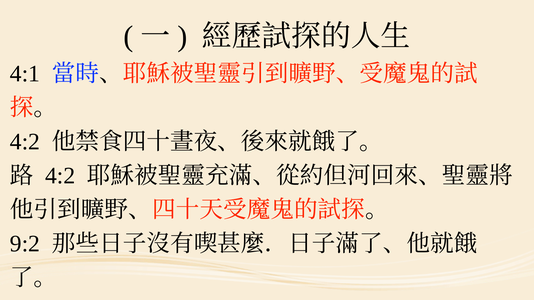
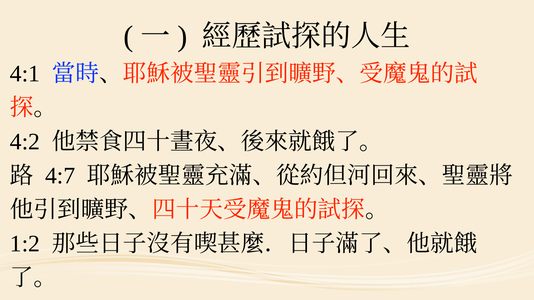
4:2 at (60, 176): 4:2 -> 4:7
9:2: 9:2 -> 1:2
